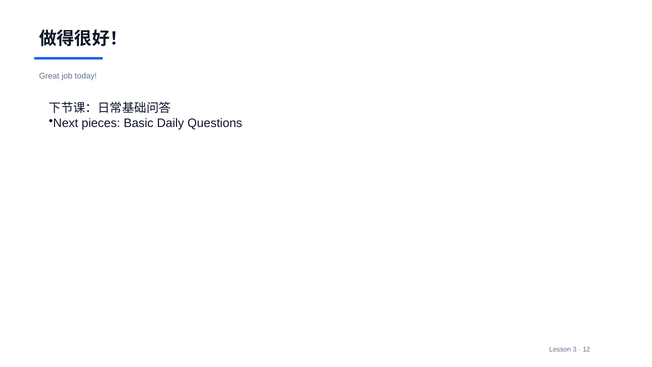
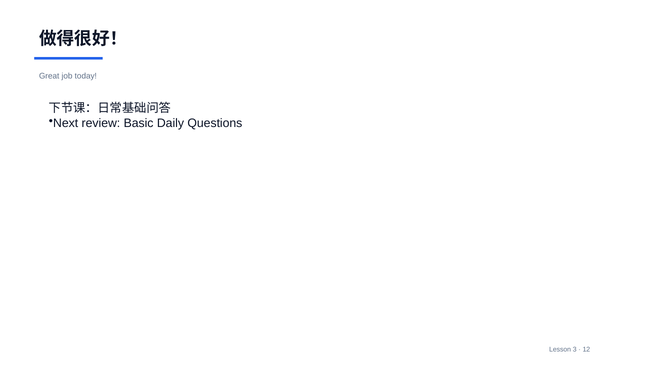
pieces: pieces -> review
